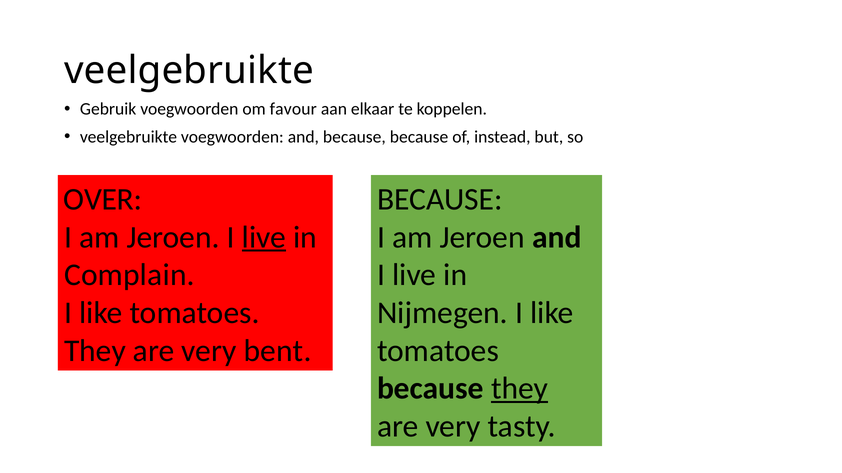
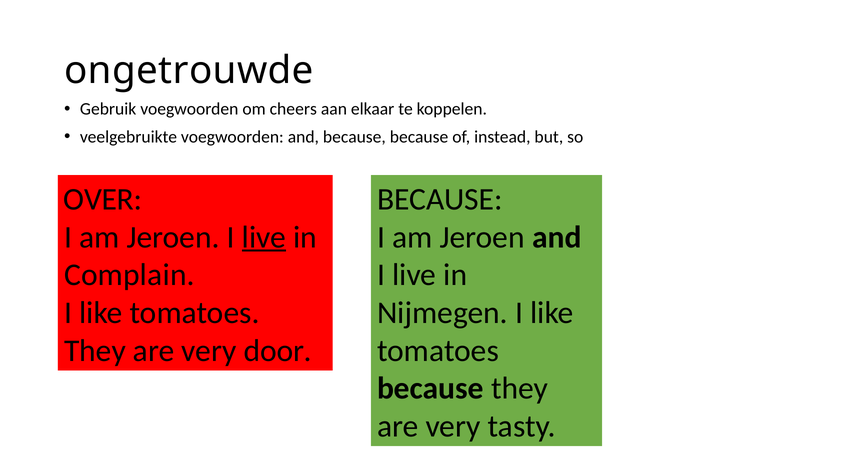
veelgebruikte at (189, 71): veelgebruikte -> ongetrouwde
favour: favour -> cheers
bent: bent -> door
they at (520, 389) underline: present -> none
